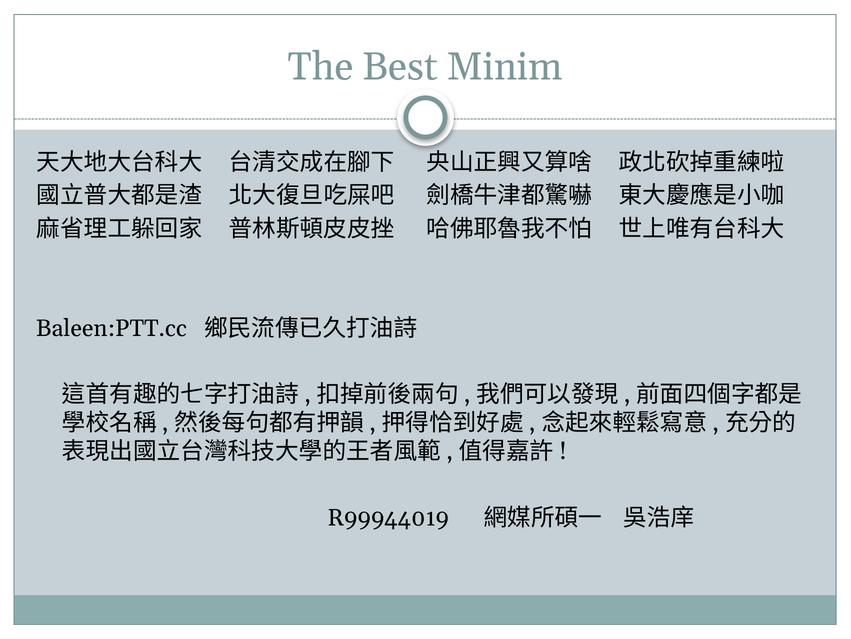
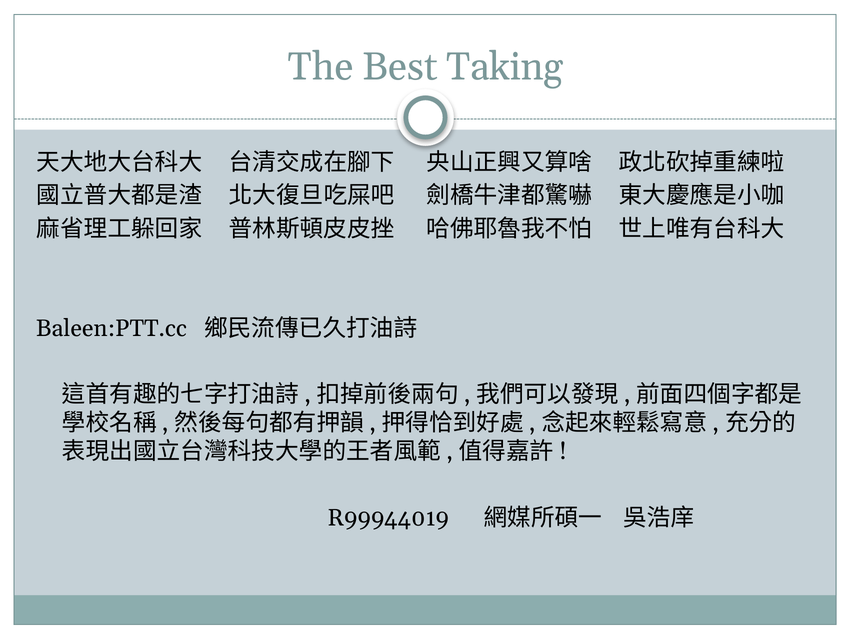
Minim: Minim -> Taking
